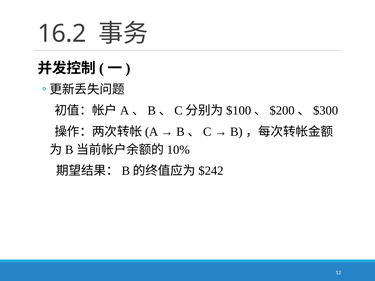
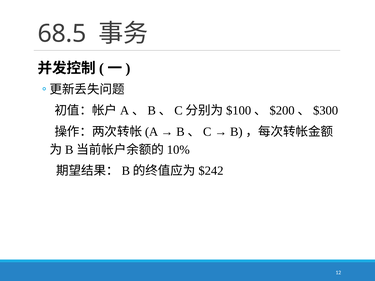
16.2: 16.2 -> 68.5
